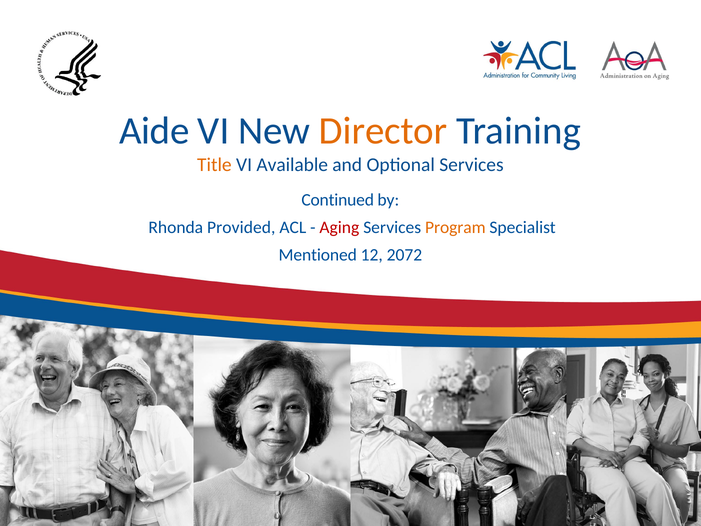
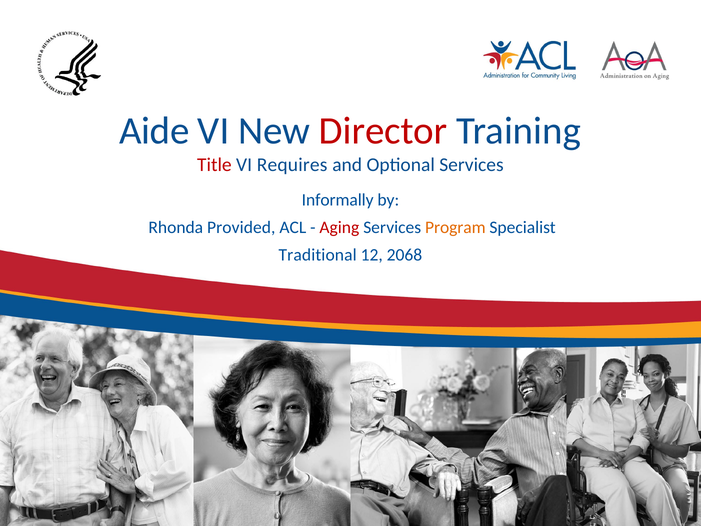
Director colour: orange -> red
Title colour: orange -> red
Available: Available -> Requires
Continued: Continued -> Informally
Mentioned: Mentioned -> Traditional
2072: 2072 -> 2068
